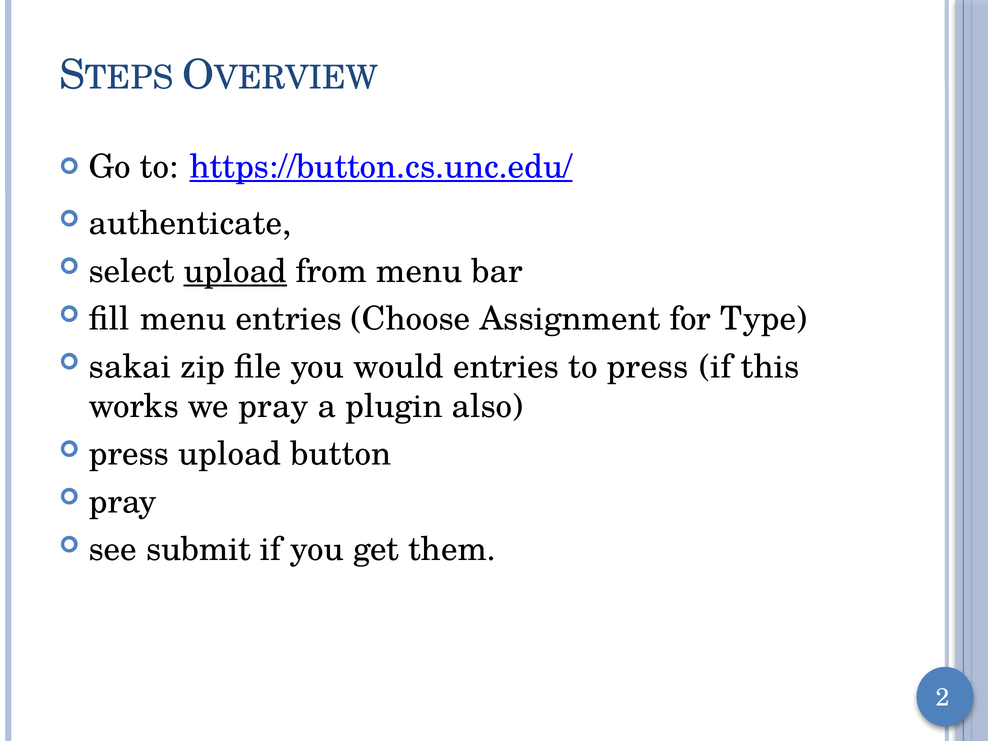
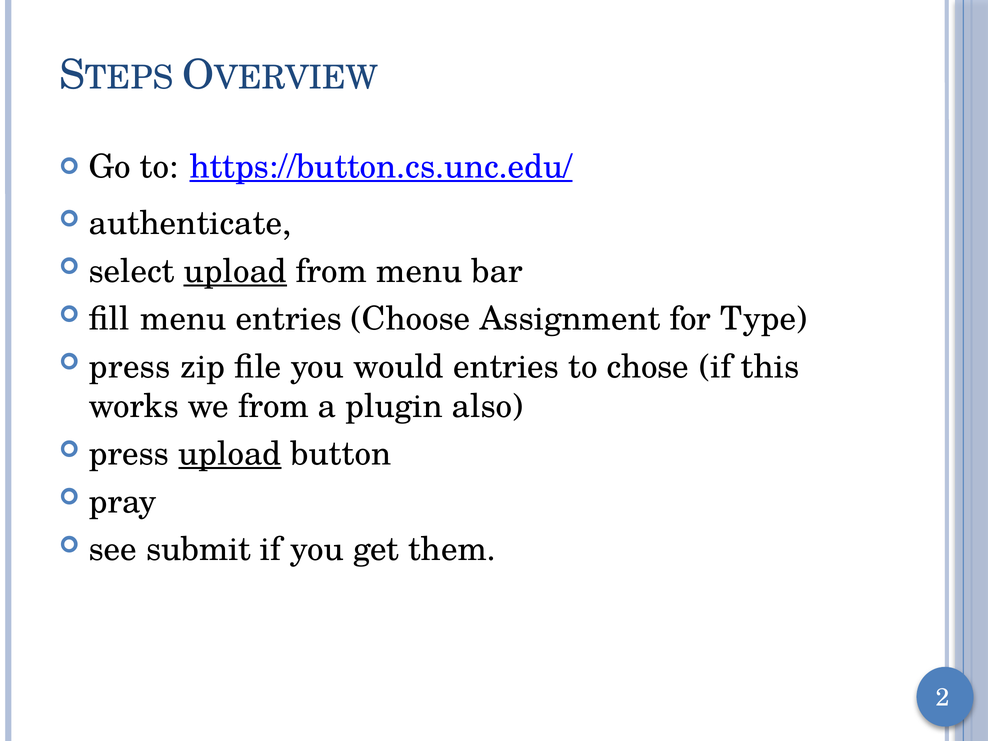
sakai at (130, 367): sakai -> press
to press: press -> chose
we pray: pray -> from
upload at (230, 454) underline: none -> present
